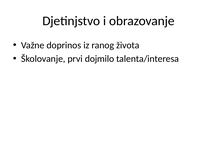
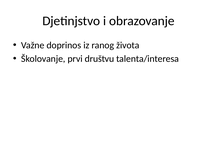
dojmilo: dojmilo -> društvu
